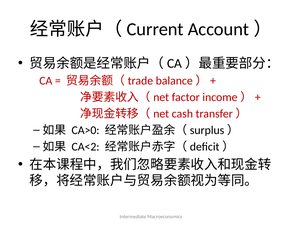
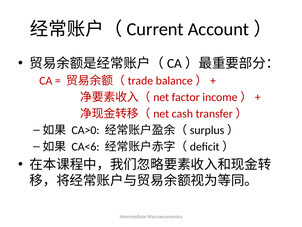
CA<2: CA<2 -> CA<6
